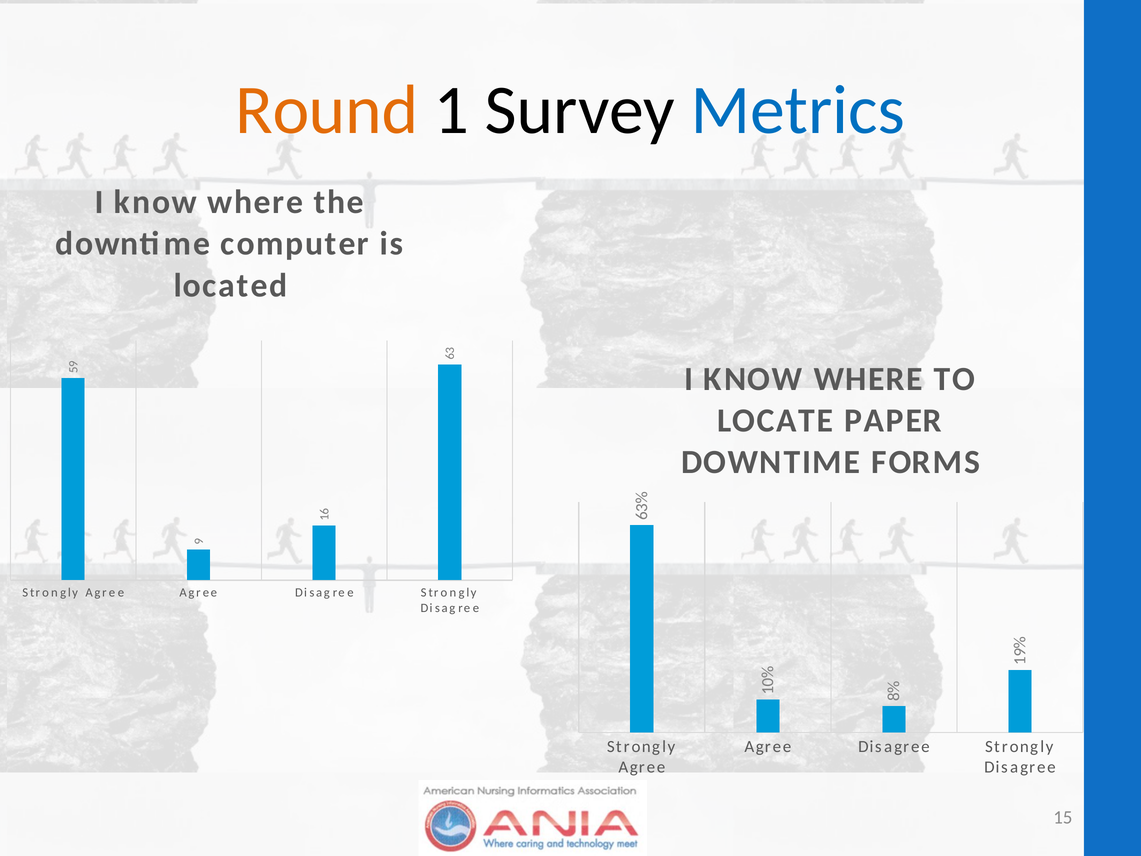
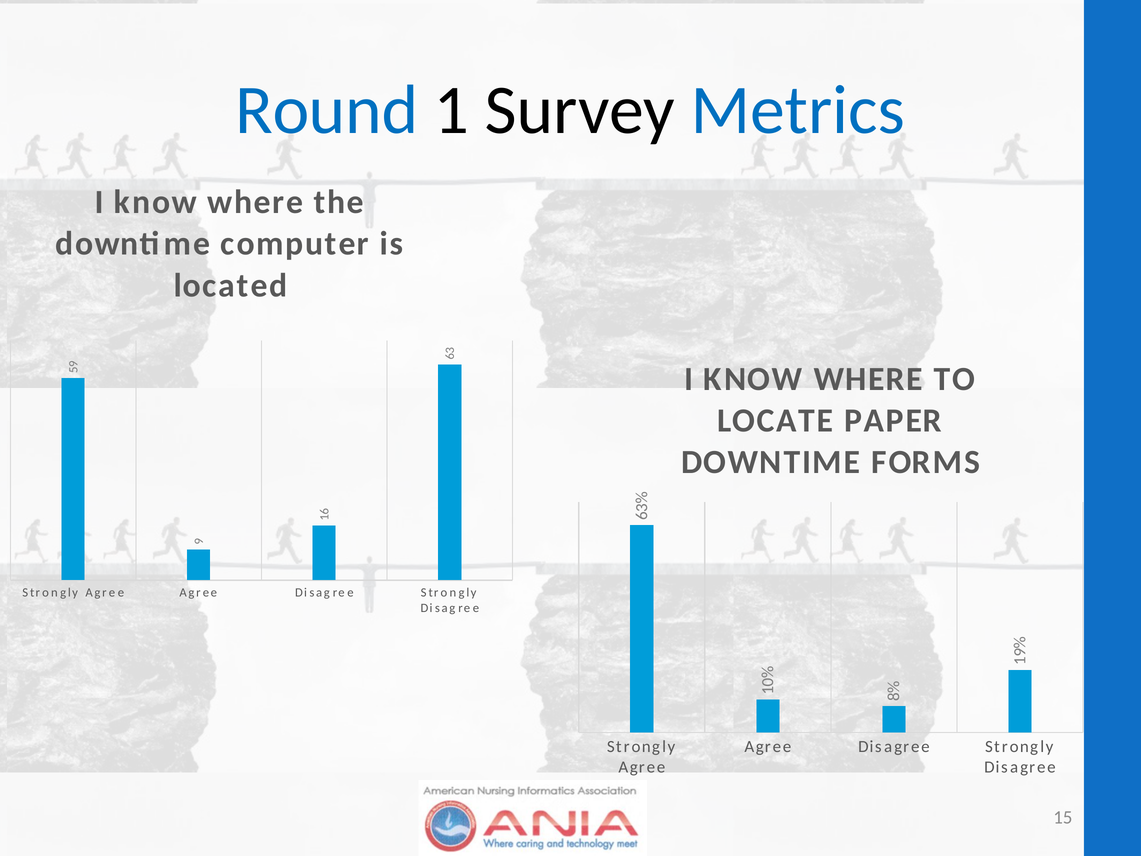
Round colour: orange -> blue
